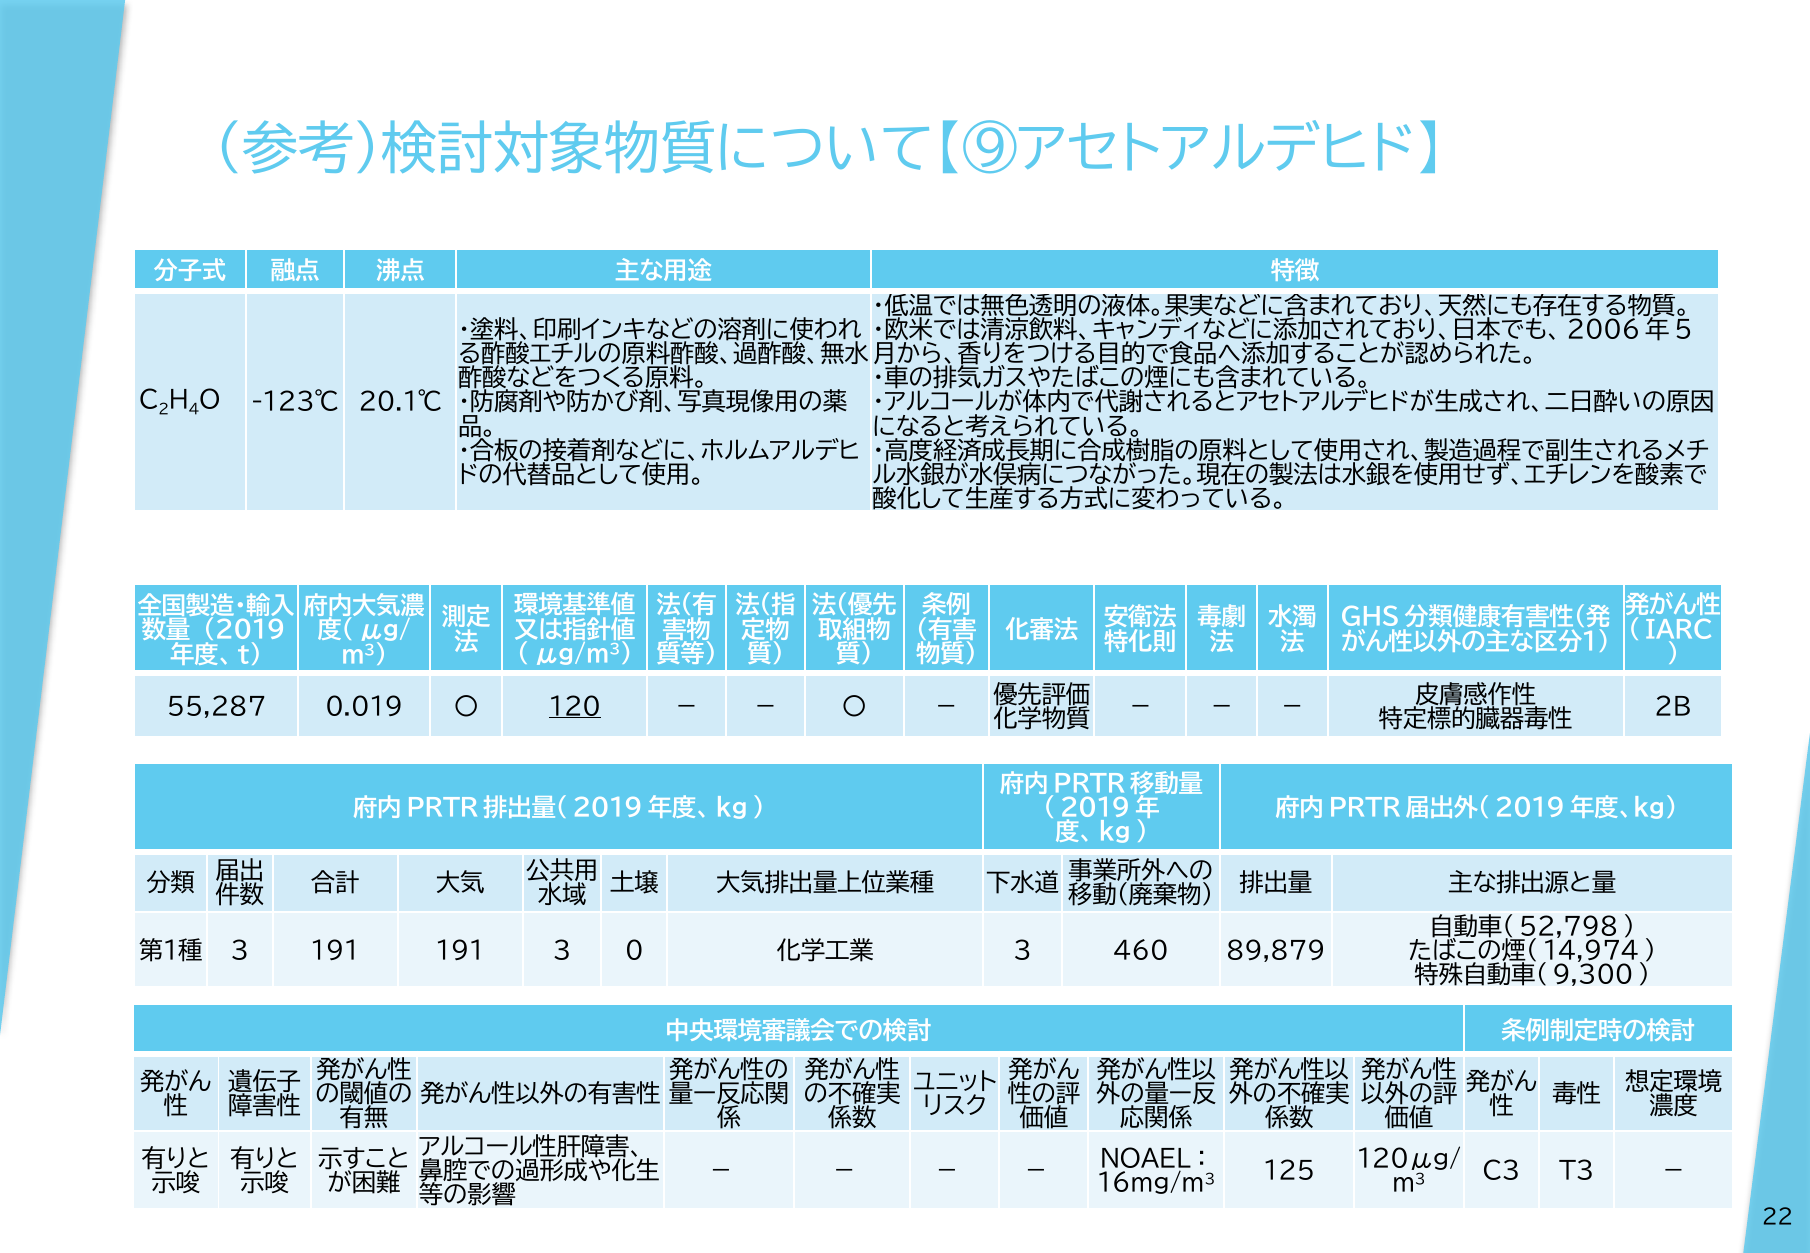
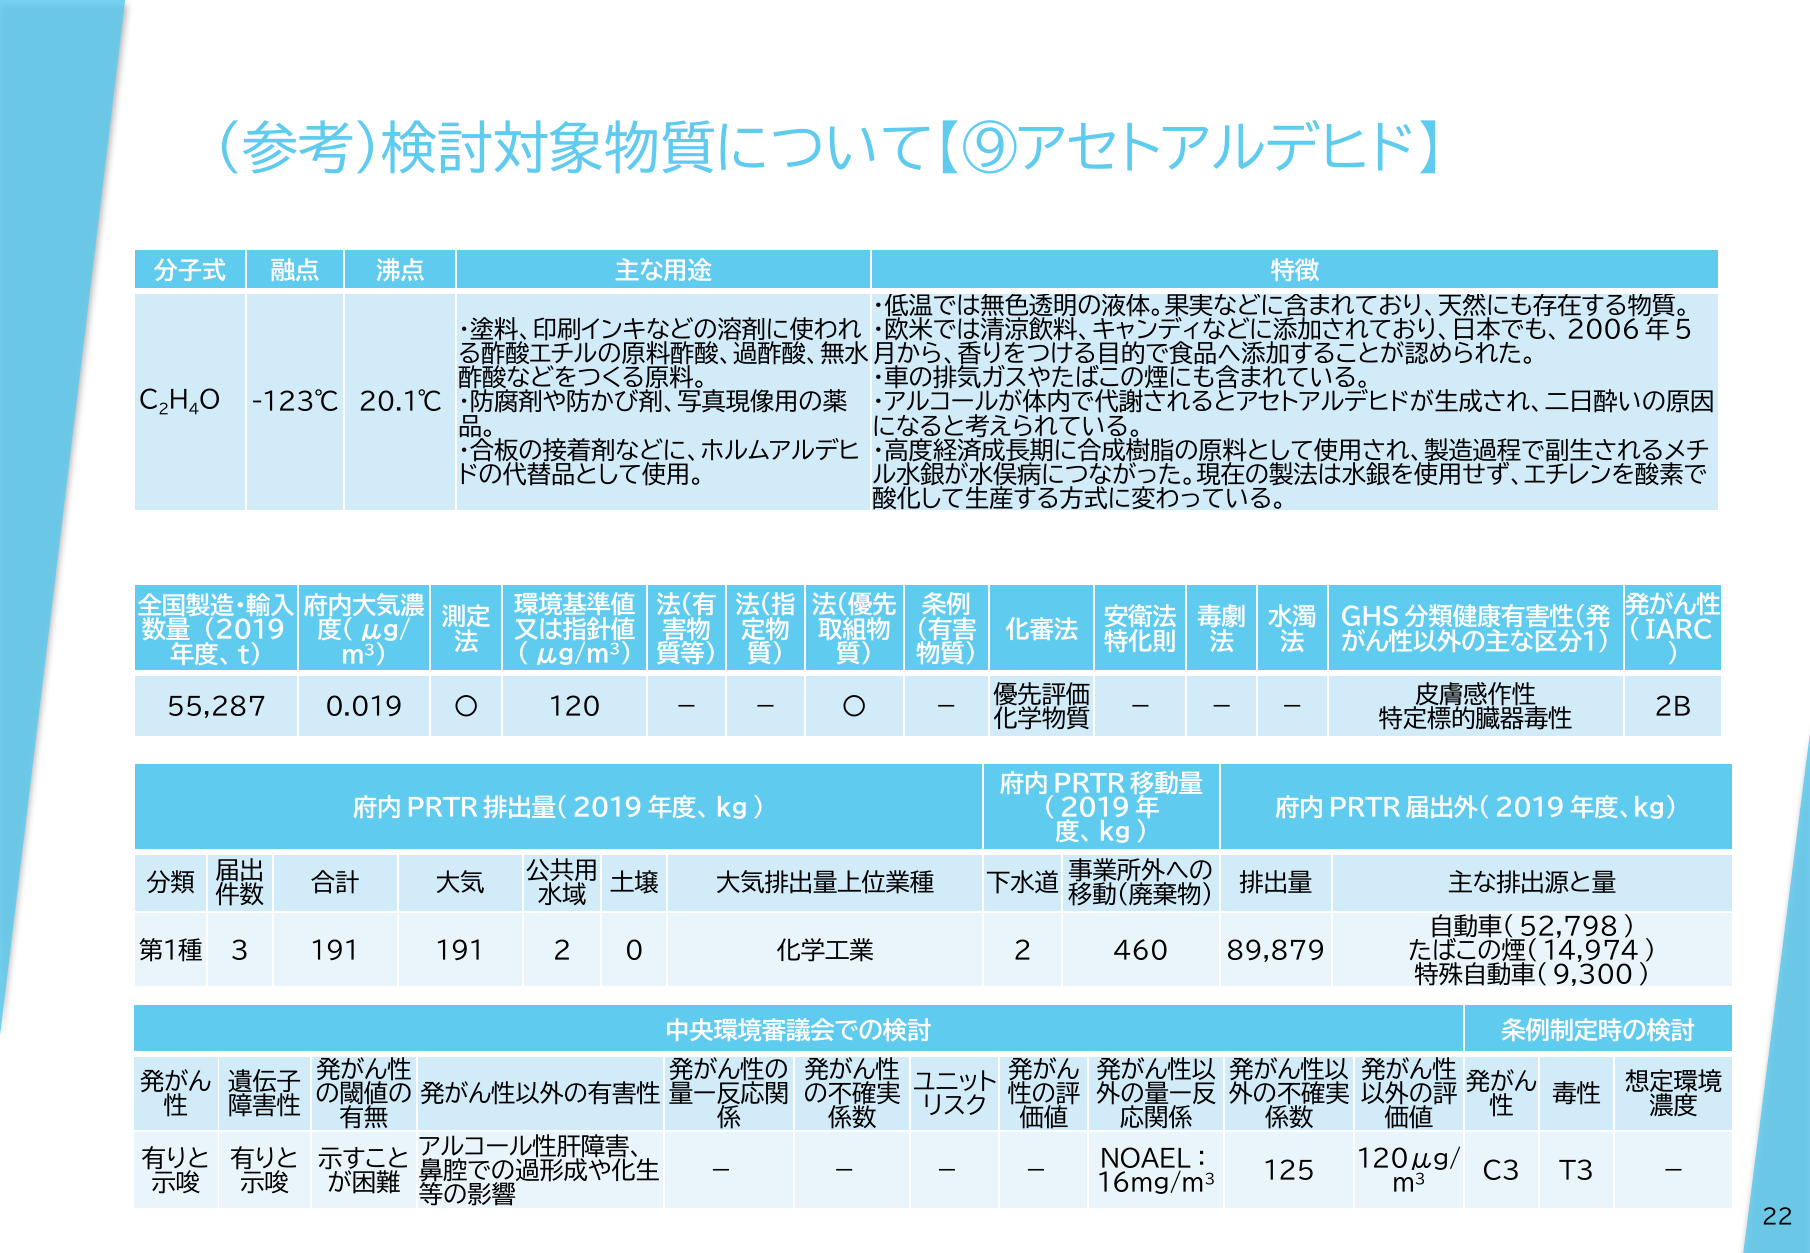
120 underline: present -> none
191 3: 3 -> 2
3 at (1023, 952): 3 -> 2
